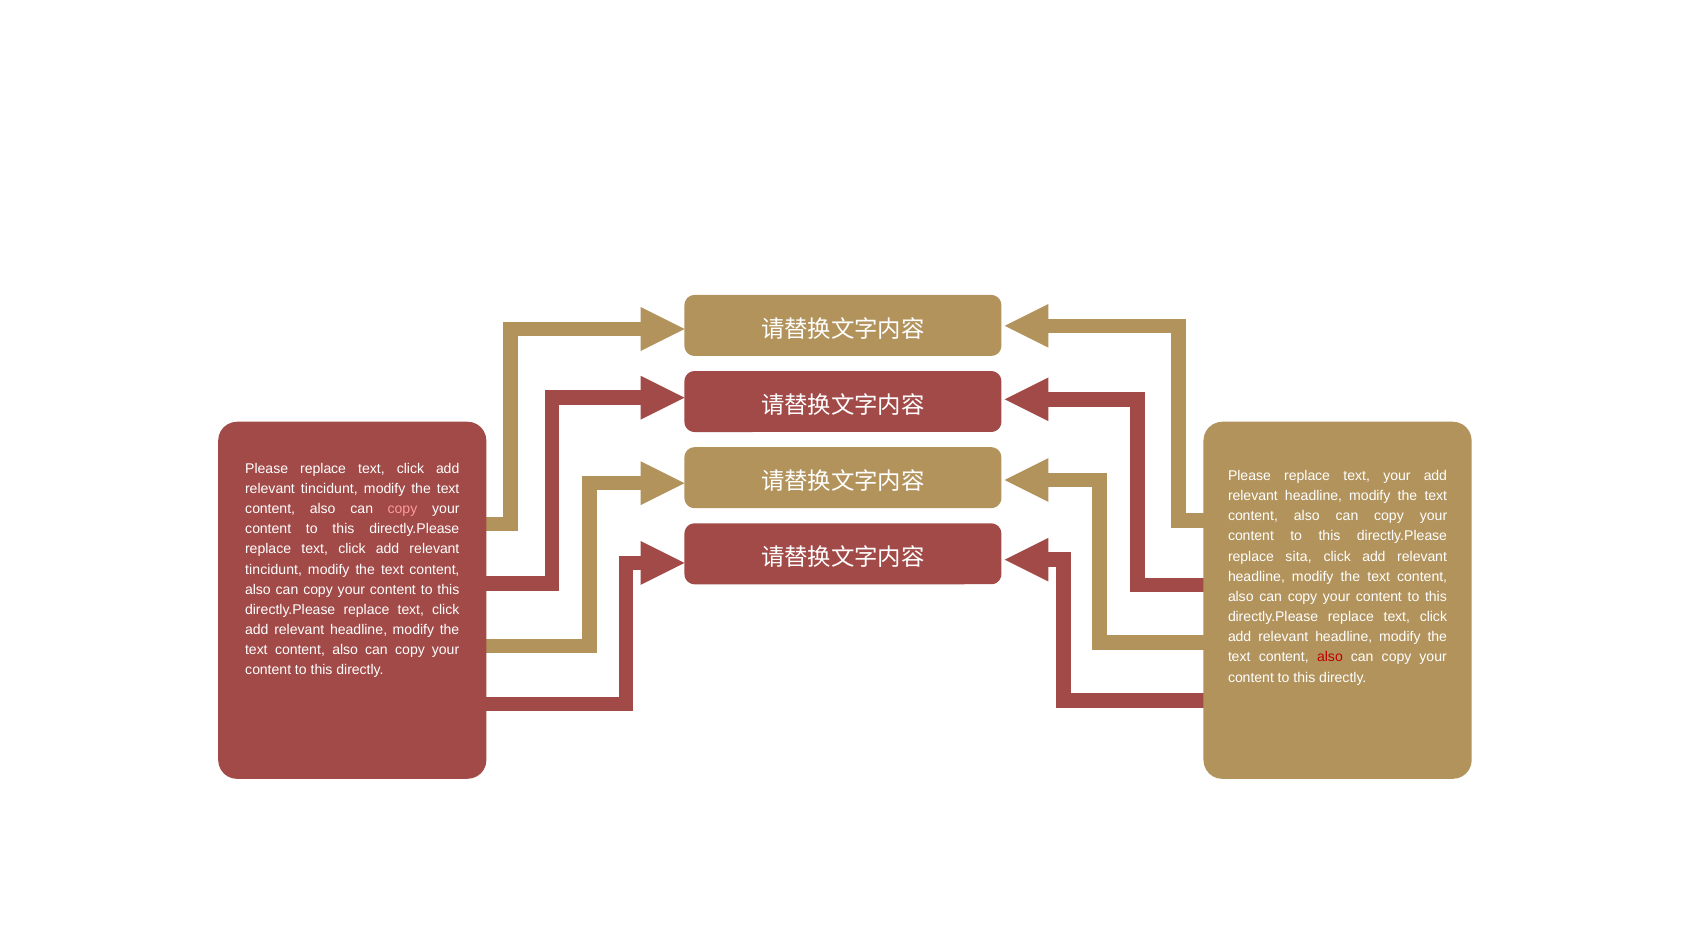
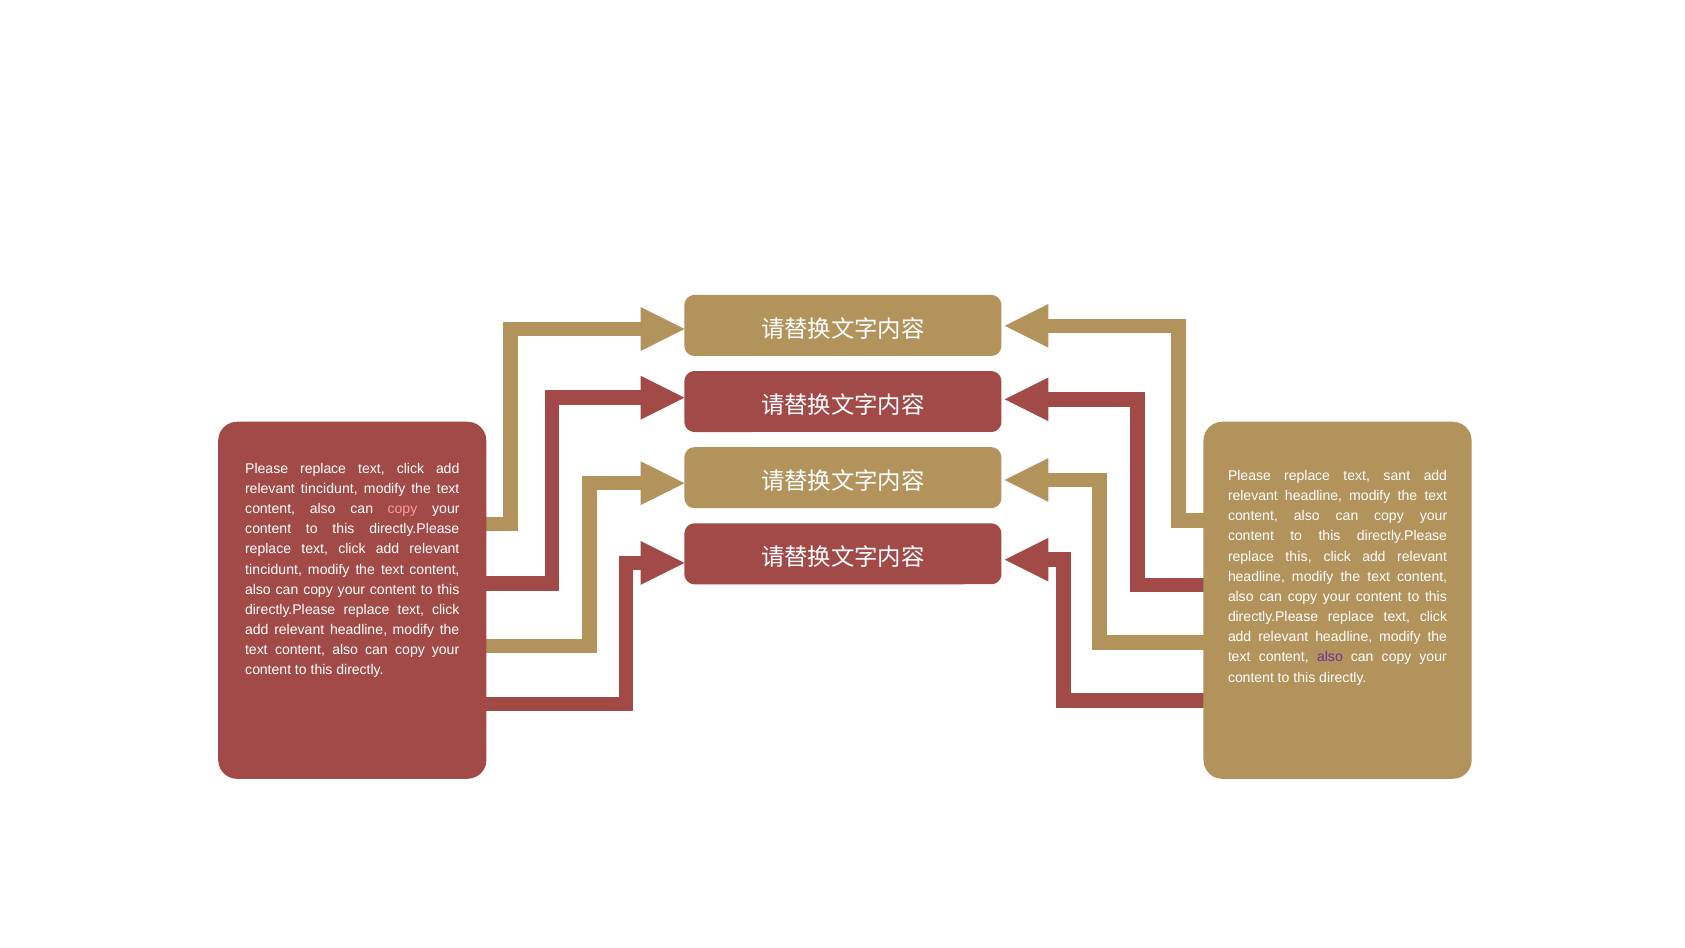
text your: your -> sant
replace sita: sita -> this
also at (1330, 657) colour: red -> purple
